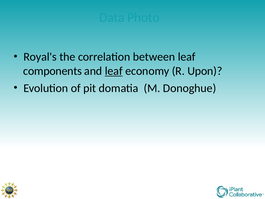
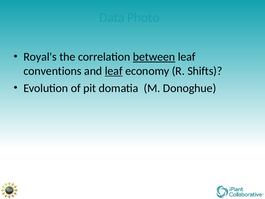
between underline: none -> present
components: components -> conventions
Upon: Upon -> Shifts
